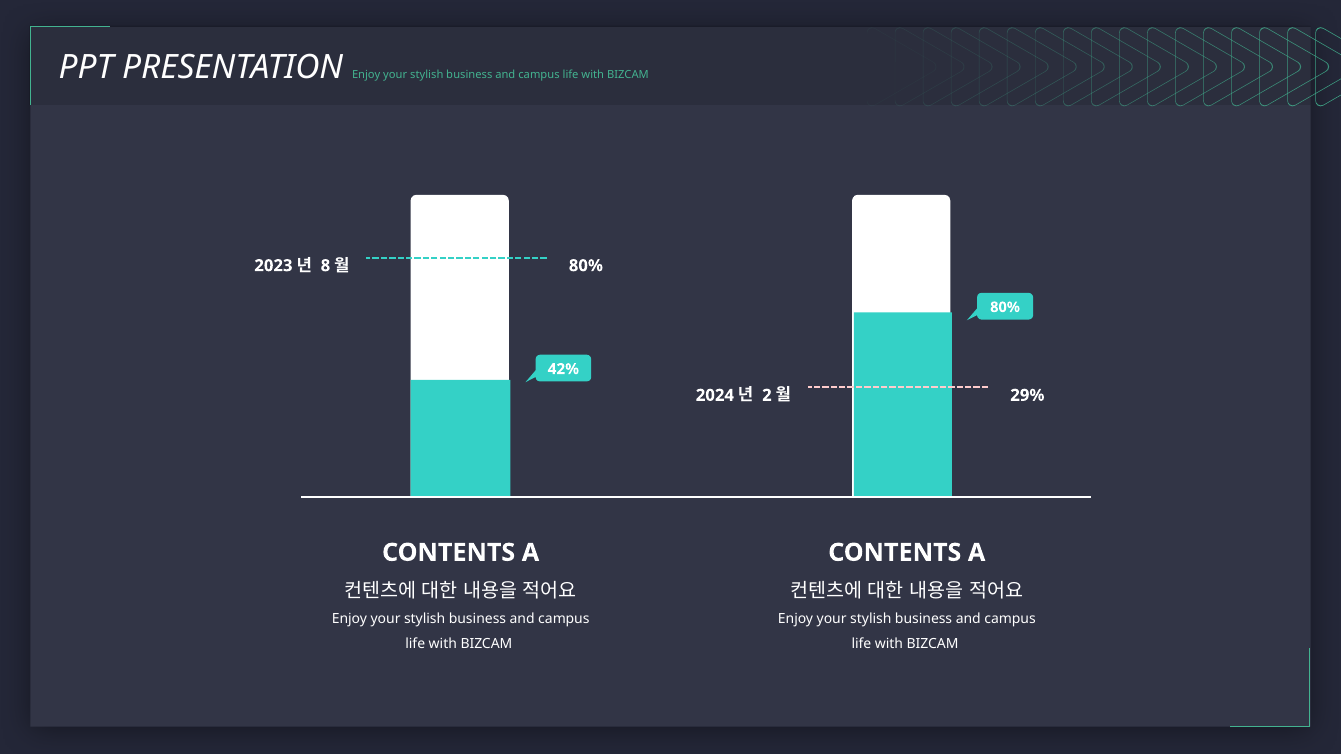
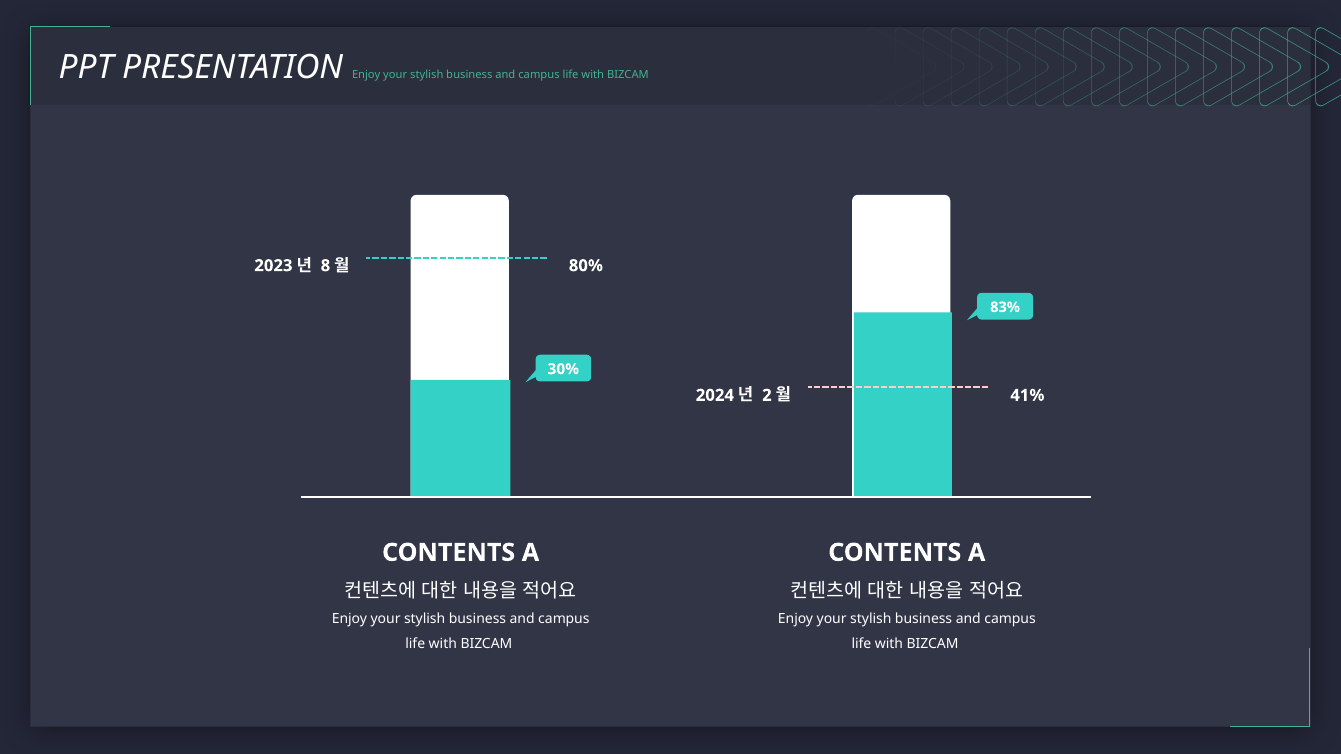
80% at (1005, 307): 80% -> 83%
42%: 42% -> 30%
29%: 29% -> 41%
